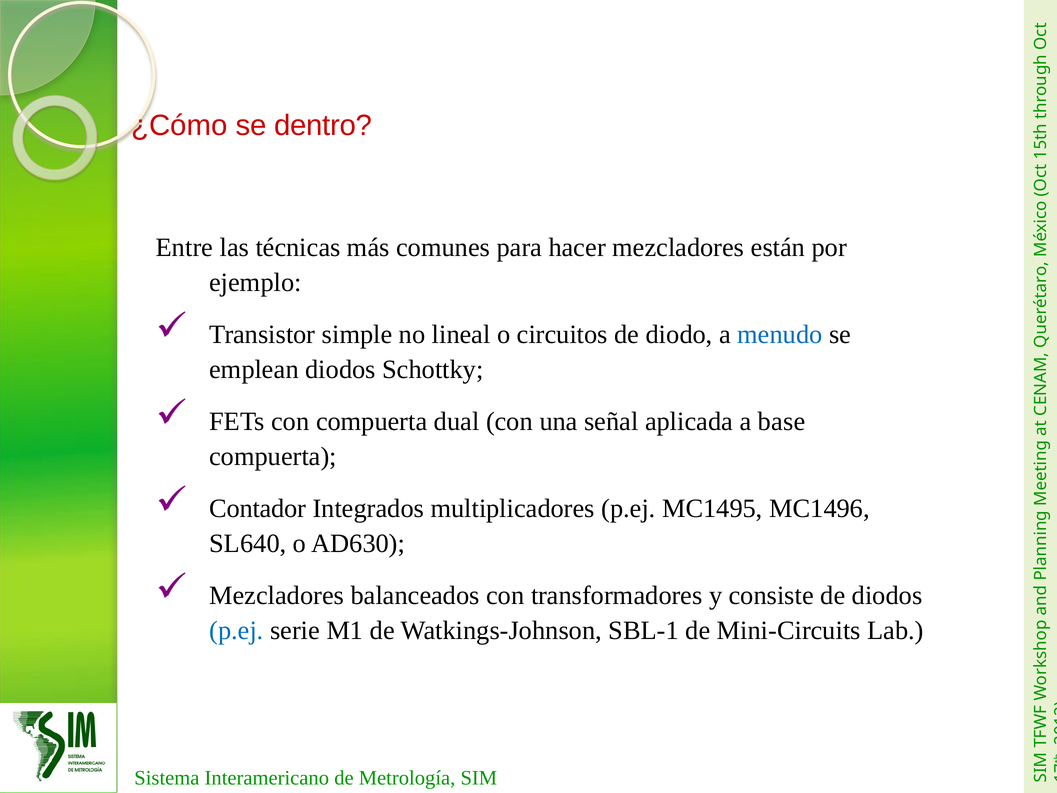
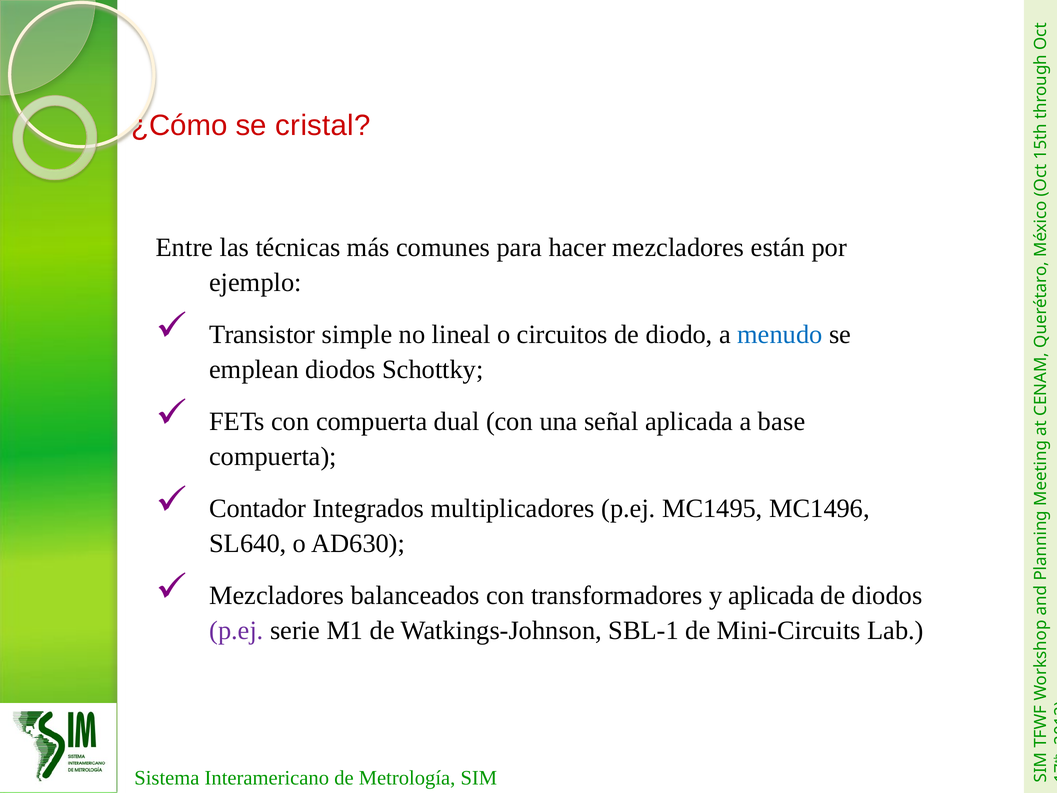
dentro: dentro -> cristal
y consiste: consiste -> aplicada
p.ej at (236, 630) colour: blue -> purple
